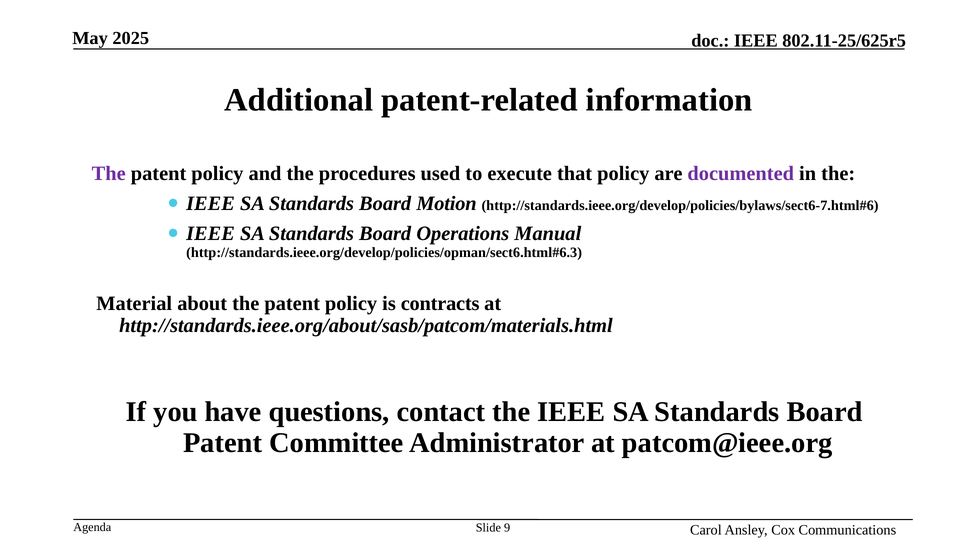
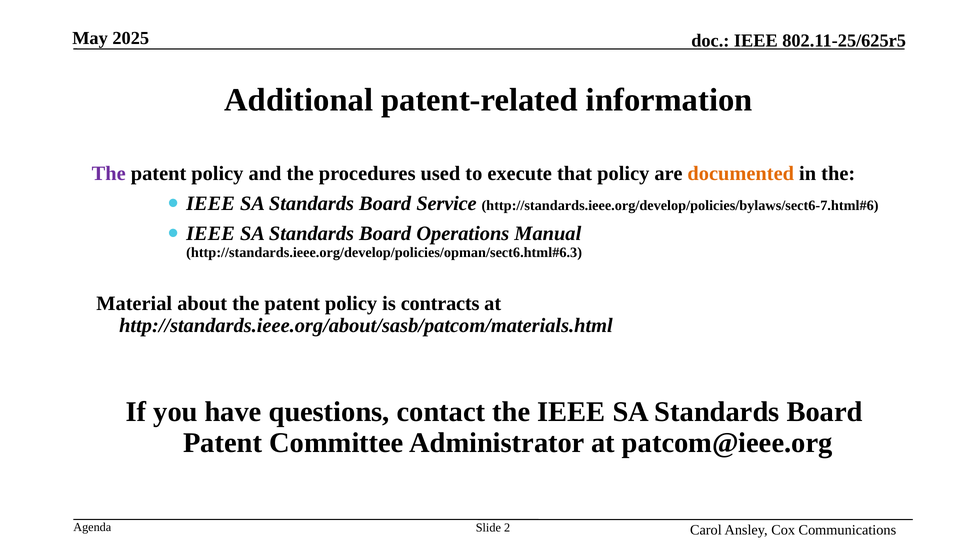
documented colour: purple -> orange
Motion: Motion -> Service
9: 9 -> 2
